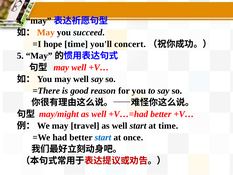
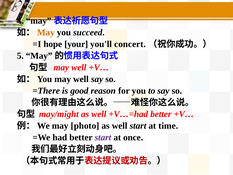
hope time: time -> your
travel: travel -> photo
start at (103, 137) colour: blue -> purple
